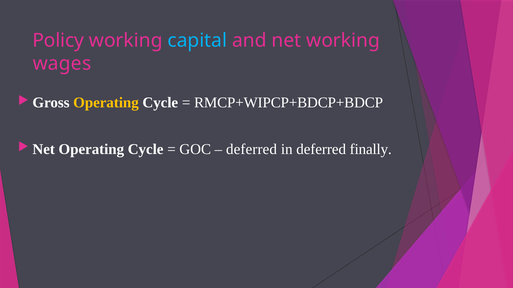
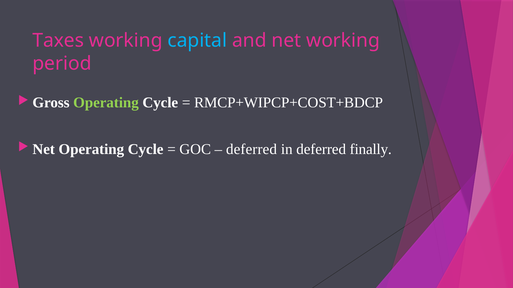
Policy: Policy -> Taxes
wages: wages -> period
Operating at (106, 103) colour: yellow -> light green
RMCP+WIPCP+BDCP+BDCP: RMCP+WIPCP+BDCP+BDCP -> RMCP+WIPCP+COST+BDCP
